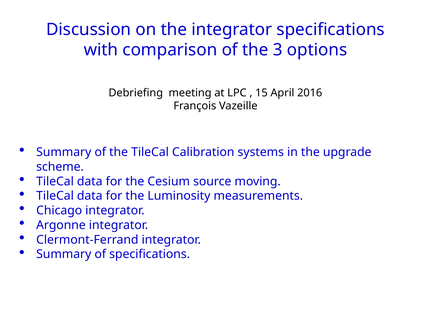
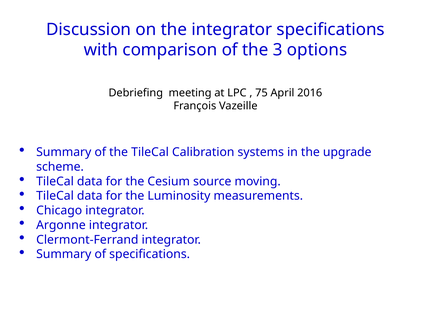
15: 15 -> 75
